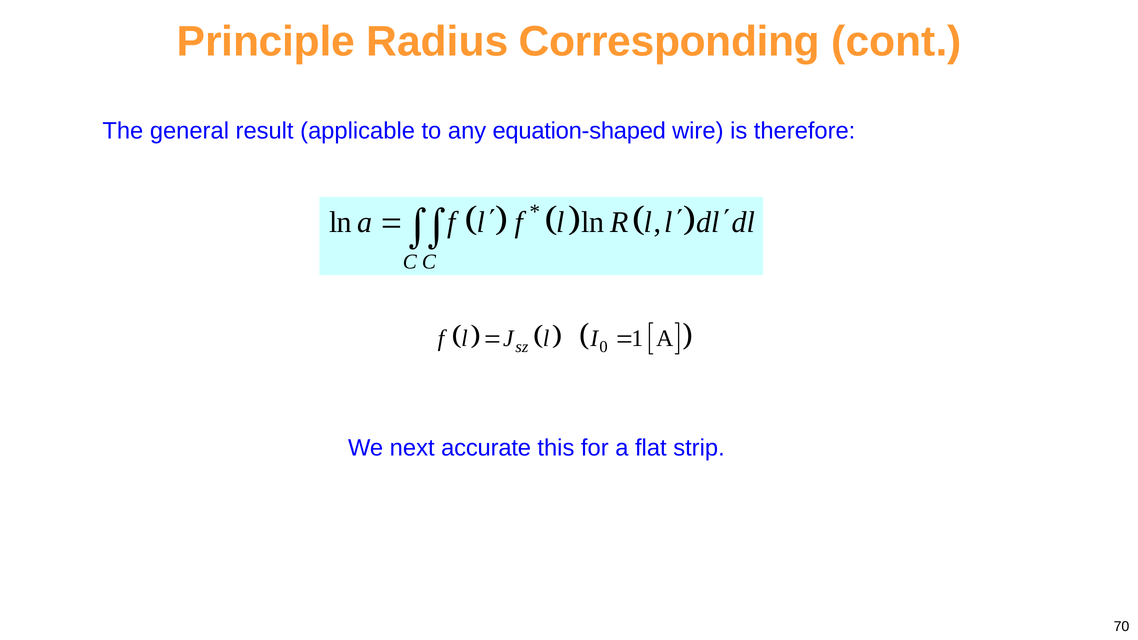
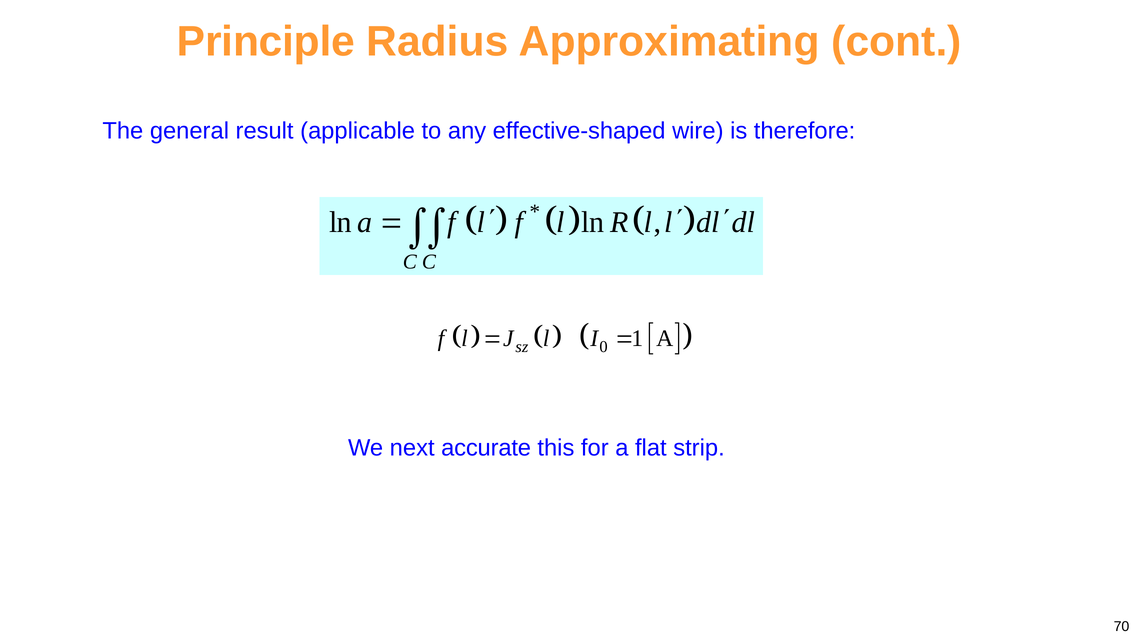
Corresponding: Corresponding -> Approximating
equation-shaped: equation-shaped -> effective-shaped
